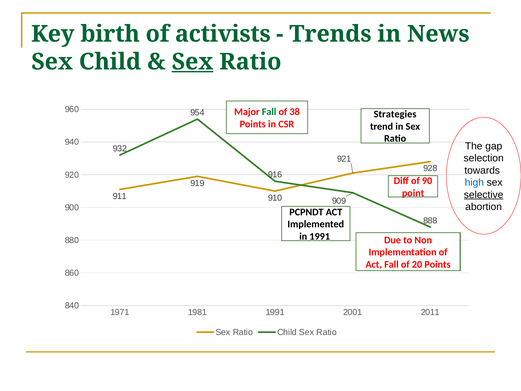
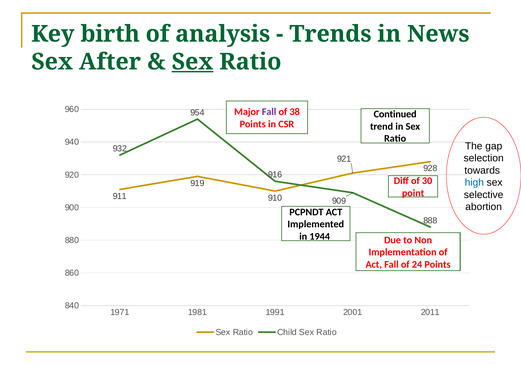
activists: activists -> analysis
Sex Child: Child -> After
Fall at (269, 112) colour: green -> purple
Strategies: Strategies -> Continued
90: 90 -> 30
selective underline: present -> none
in 1991: 1991 -> 1944
20: 20 -> 24
